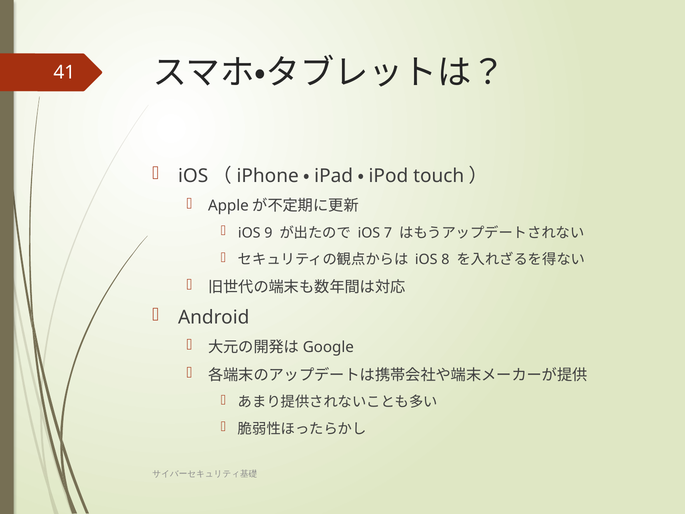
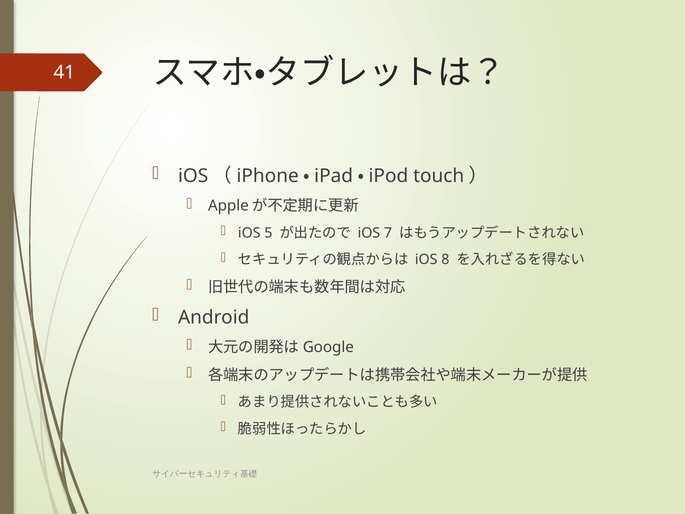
9: 9 -> 5
